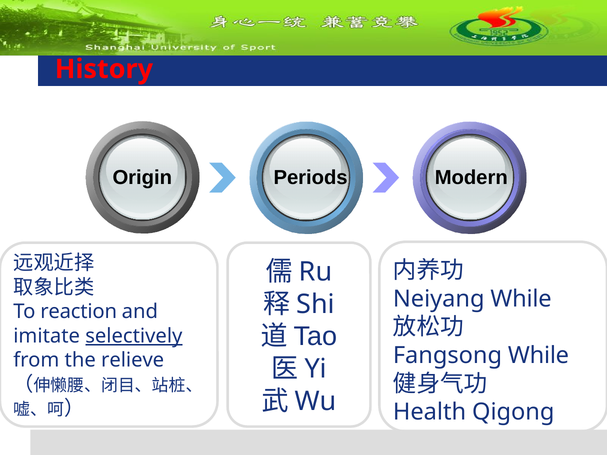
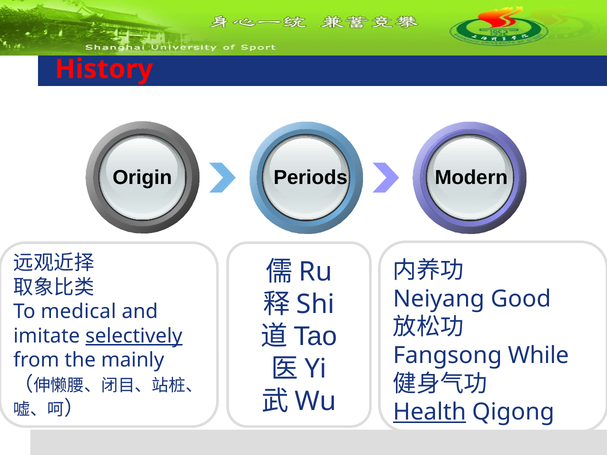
Neiyang While: While -> Good
reaction: reaction -> medical
relieve: relieve -> mainly
Health underline: none -> present
